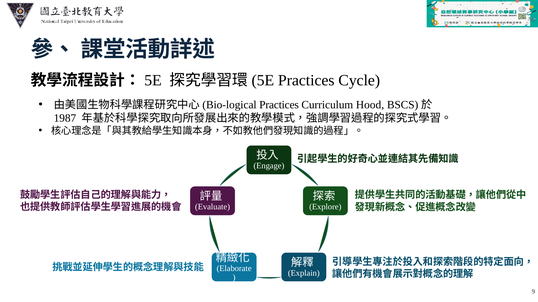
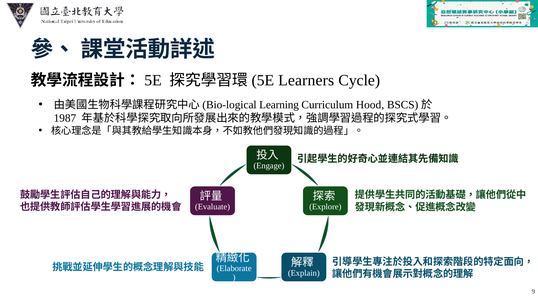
Practices at (306, 81): Practices -> Learners
Practices at (279, 105): Practices -> Learning
